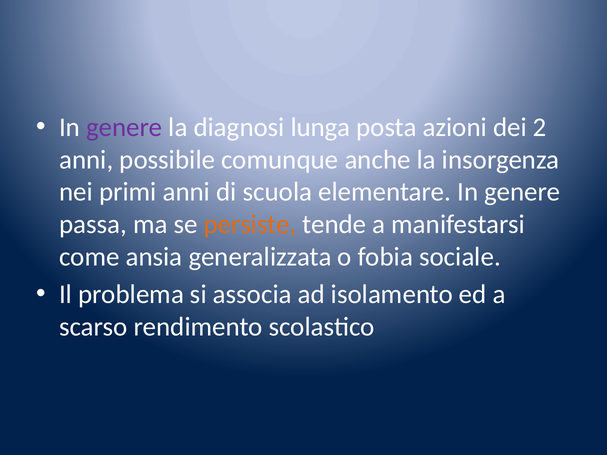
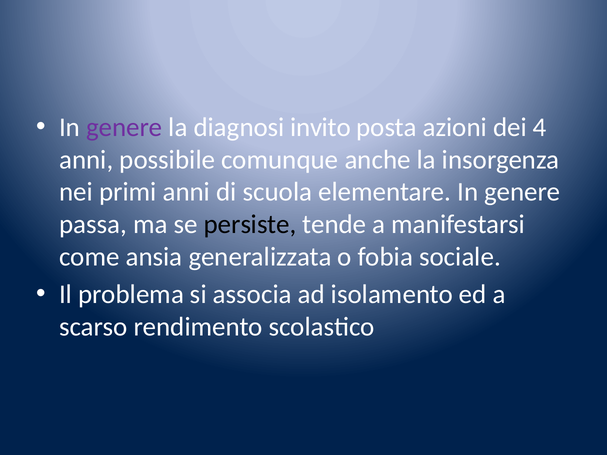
lunga: lunga -> invito
2: 2 -> 4
persiste colour: orange -> black
